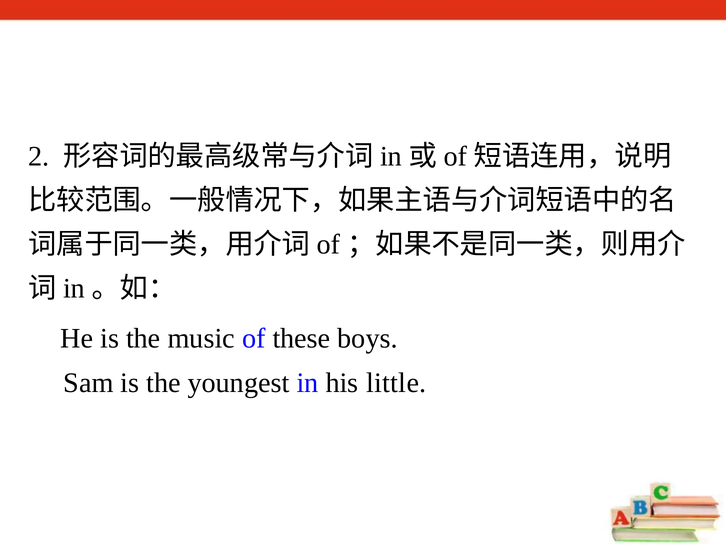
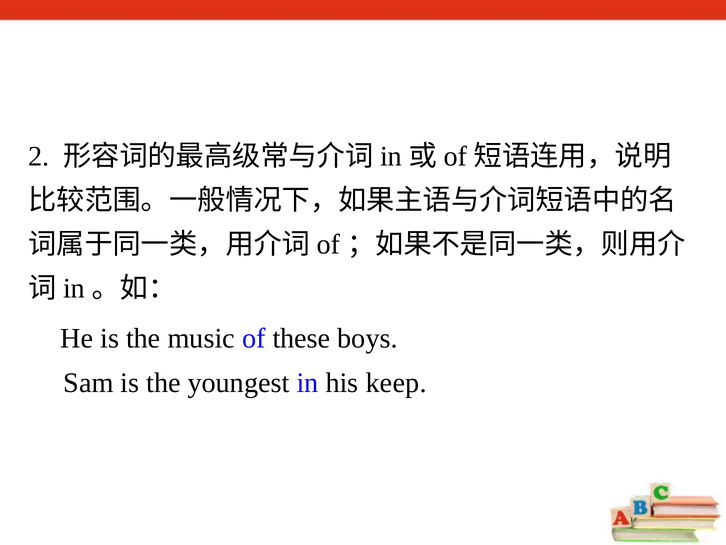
little: little -> keep
